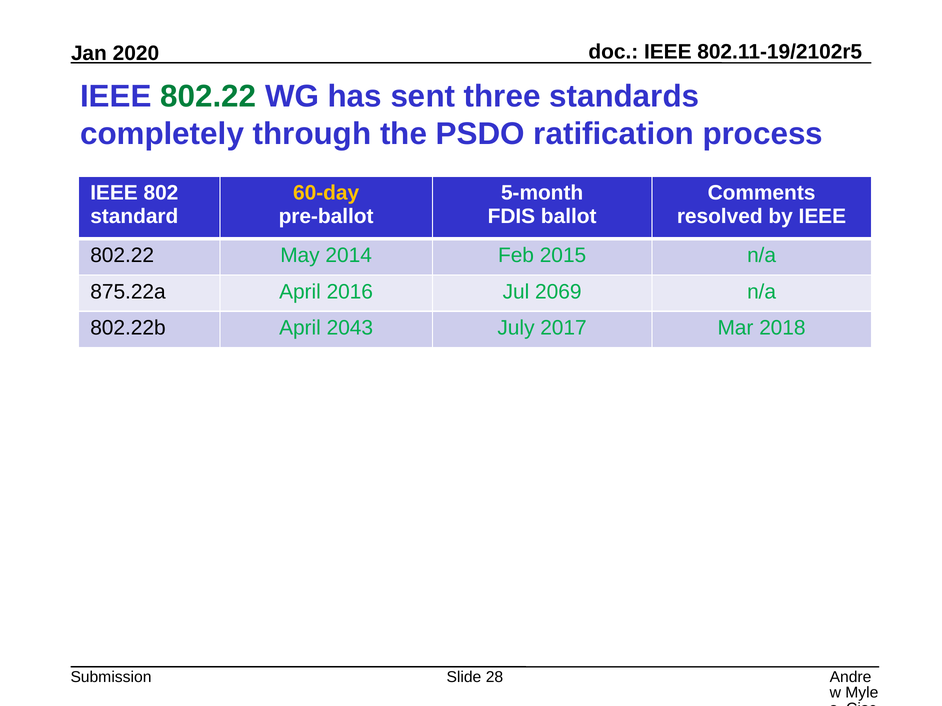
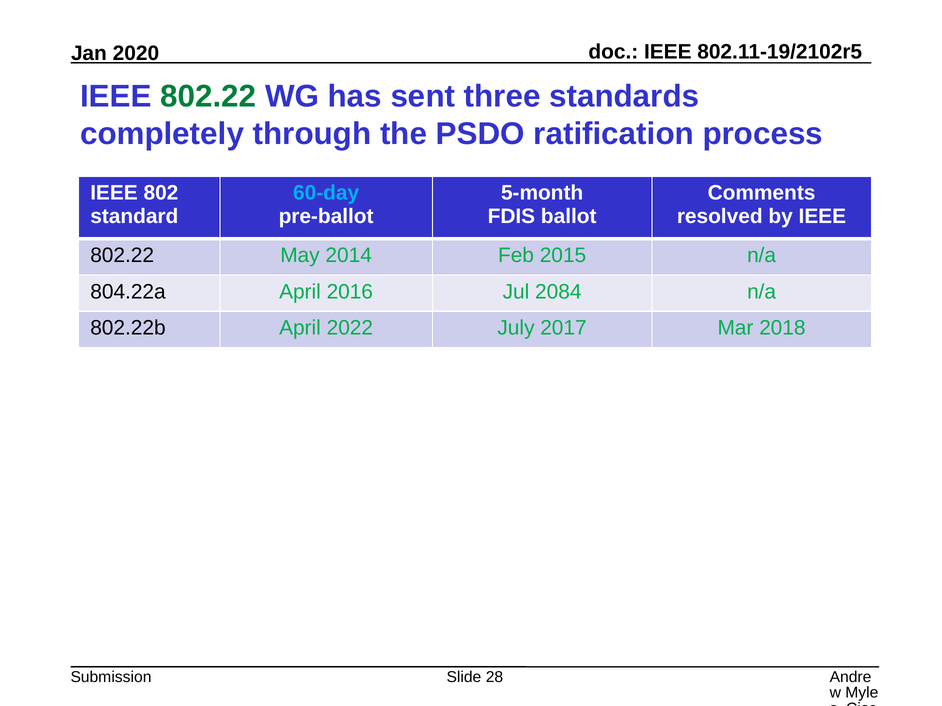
60-day colour: yellow -> light blue
875.22a: 875.22a -> 804.22a
2069: 2069 -> 2084
2043: 2043 -> 2022
